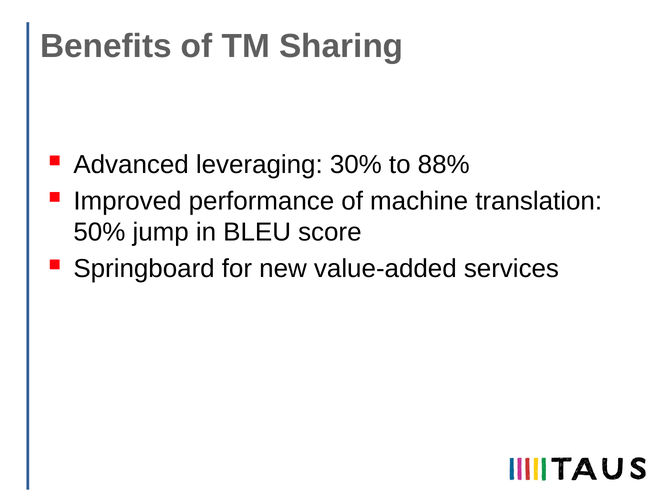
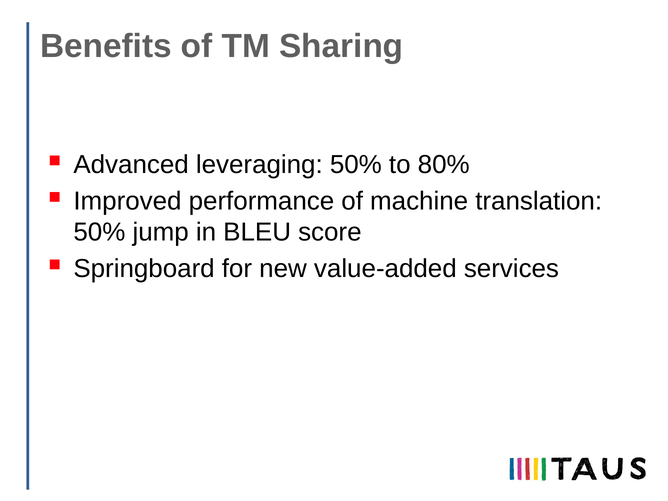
leveraging 30%: 30% -> 50%
88%: 88% -> 80%
